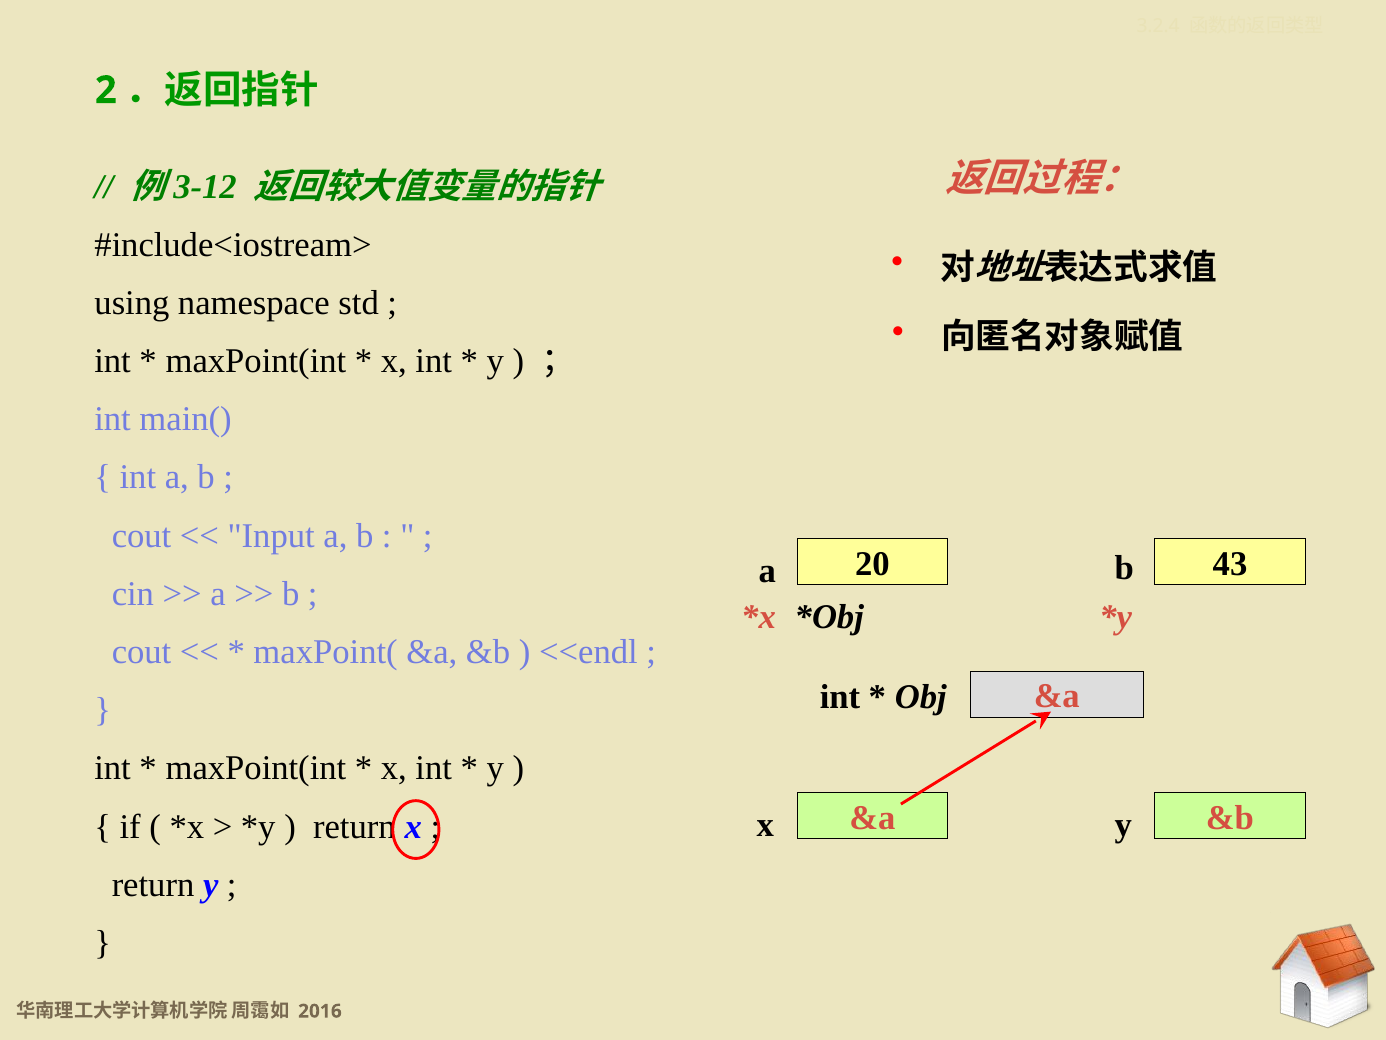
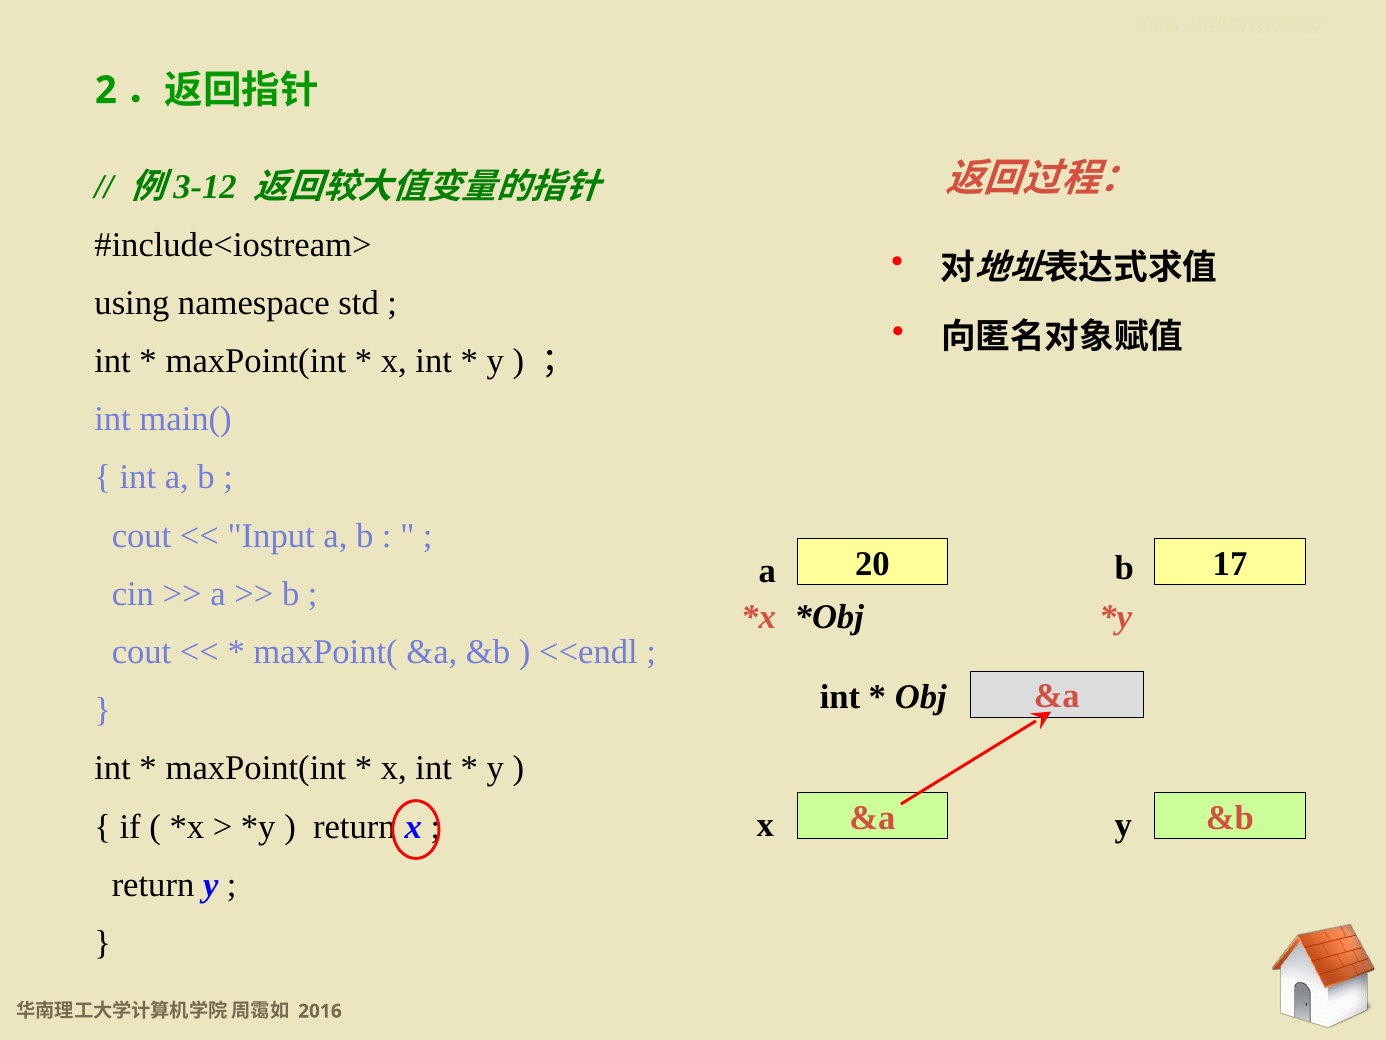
43: 43 -> 17
